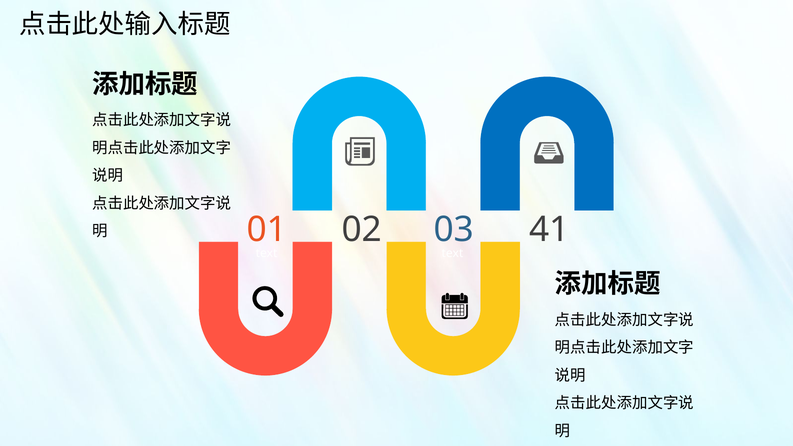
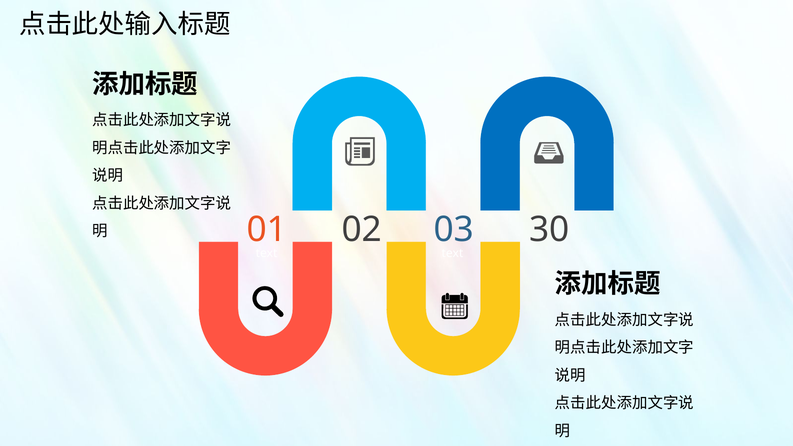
41: 41 -> 30
